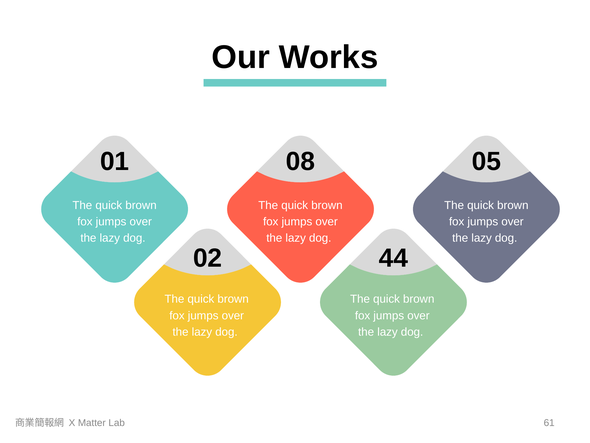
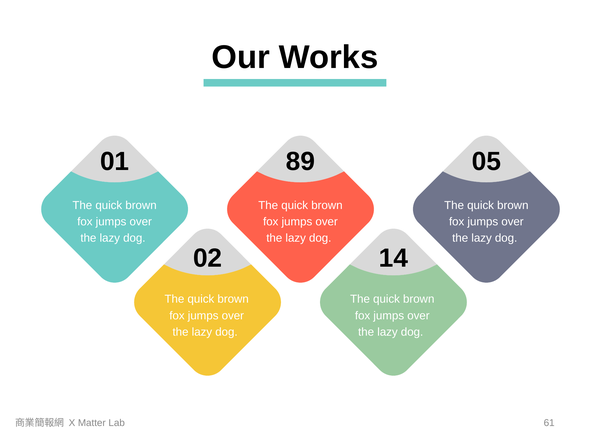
08: 08 -> 89
44: 44 -> 14
